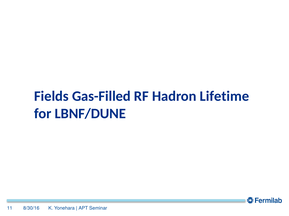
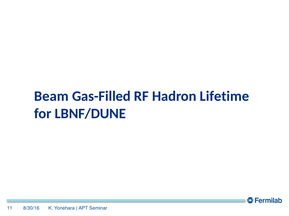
Fields: Fields -> Beam
